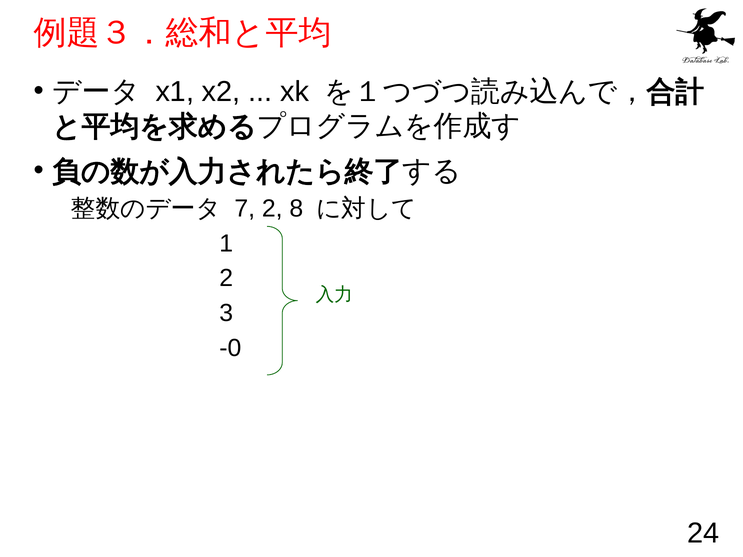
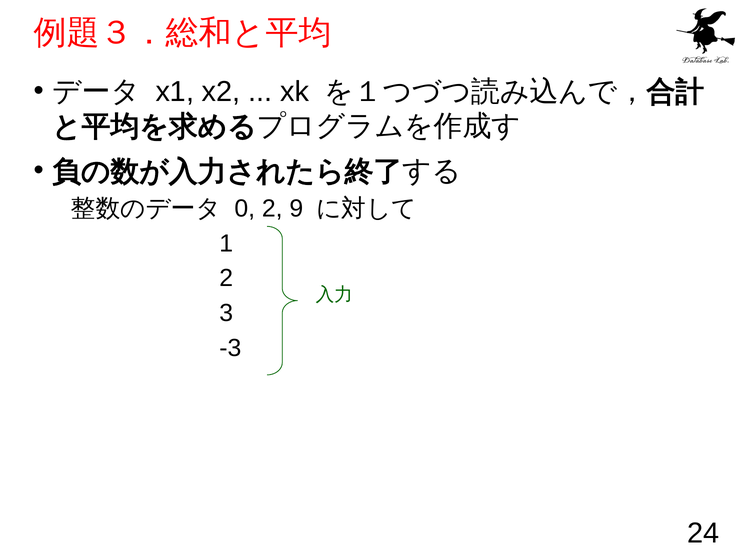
7: 7 -> 0
8: 8 -> 9
-0: -0 -> -3
